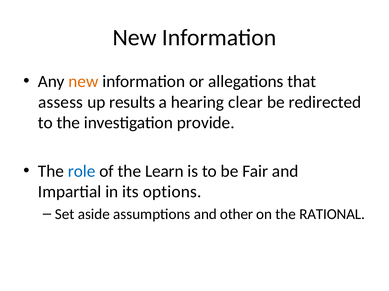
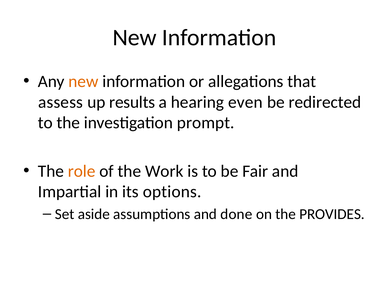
clear: clear -> even
provide: provide -> prompt
role colour: blue -> orange
Learn: Learn -> Work
other: other -> done
RATIONAL: RATIONAL -> PROVIDES
